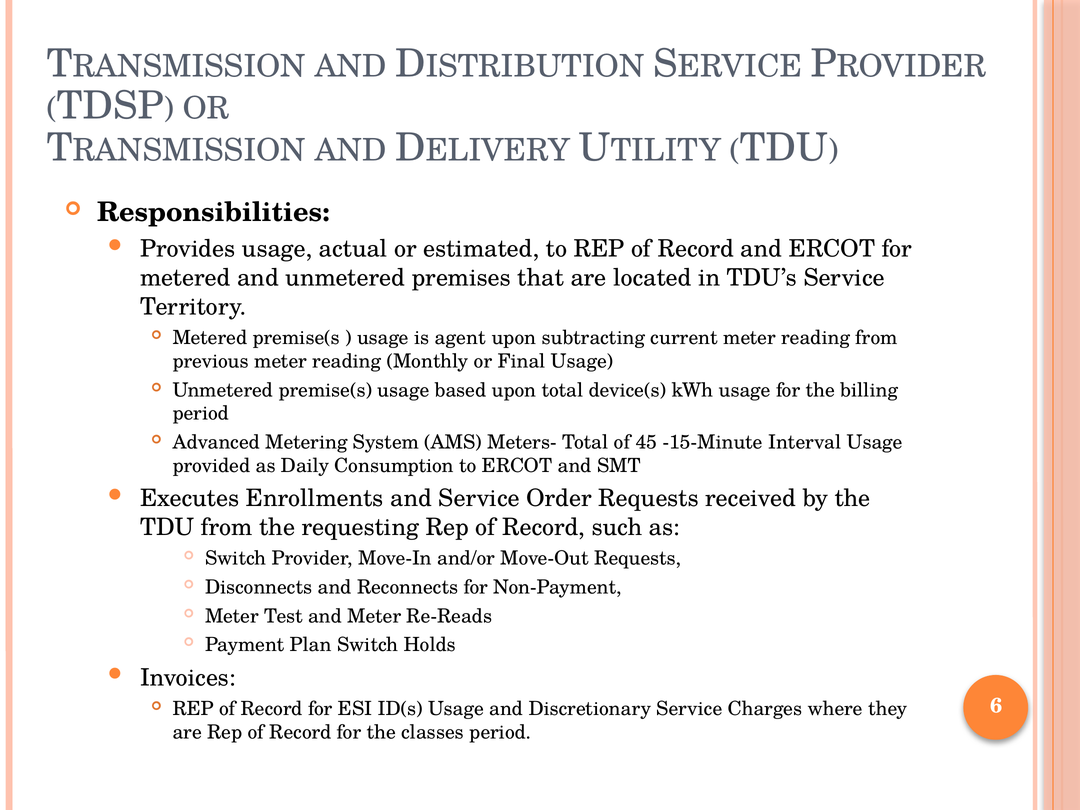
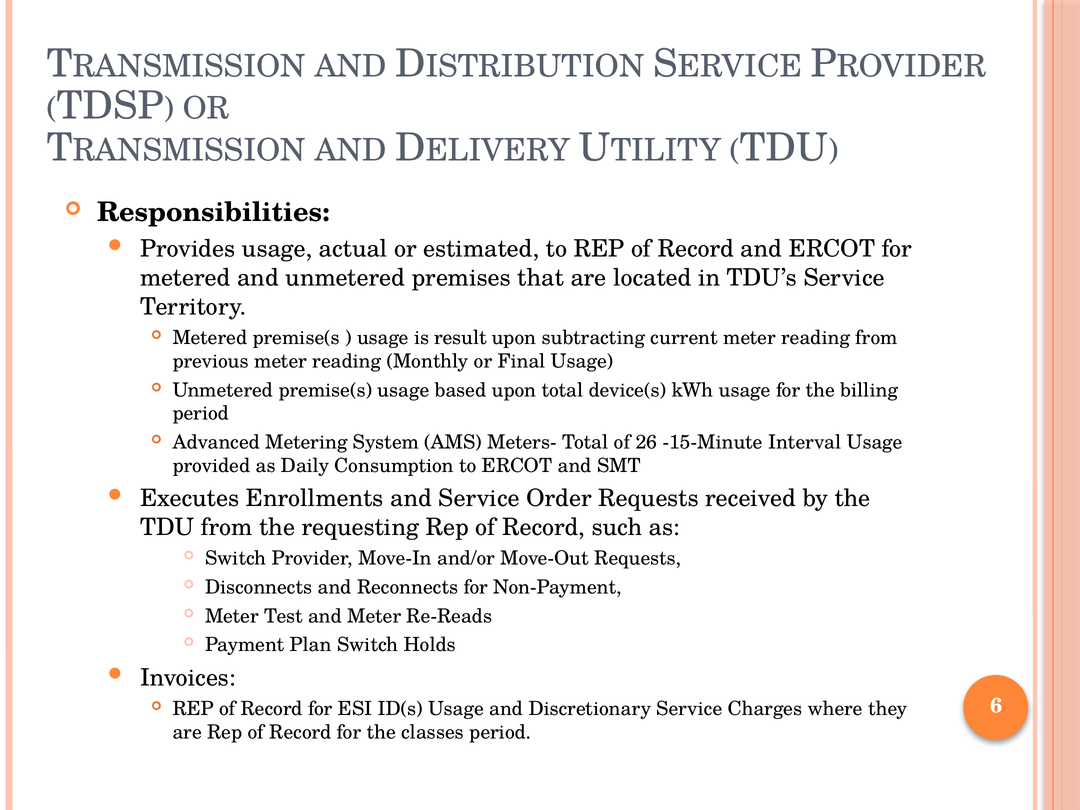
agent: agent -> result
45: 45 -> 26
